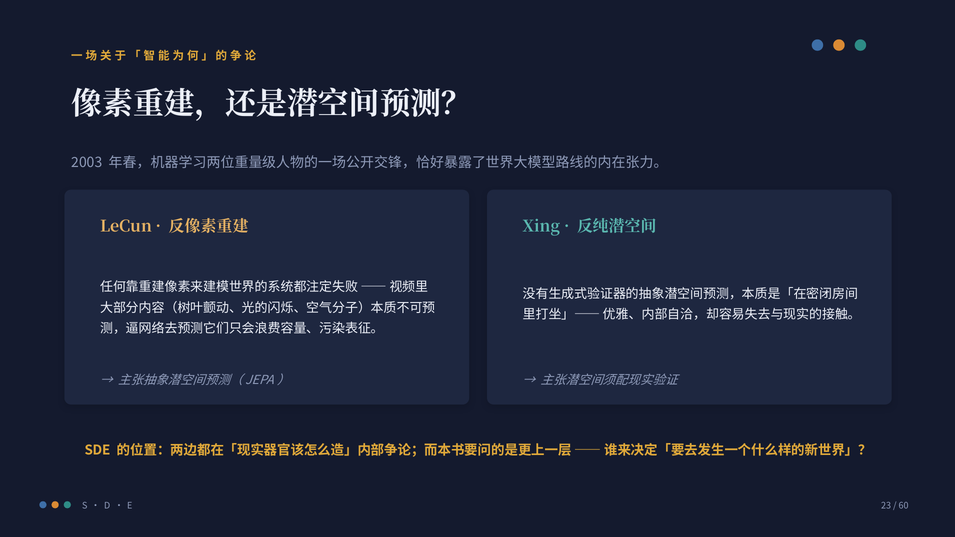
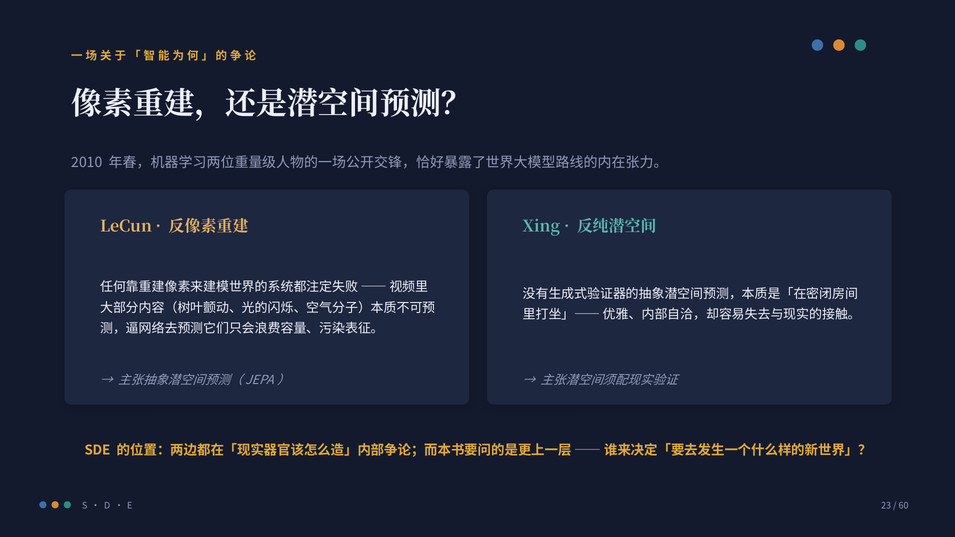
2003: 2003 -> 2010
